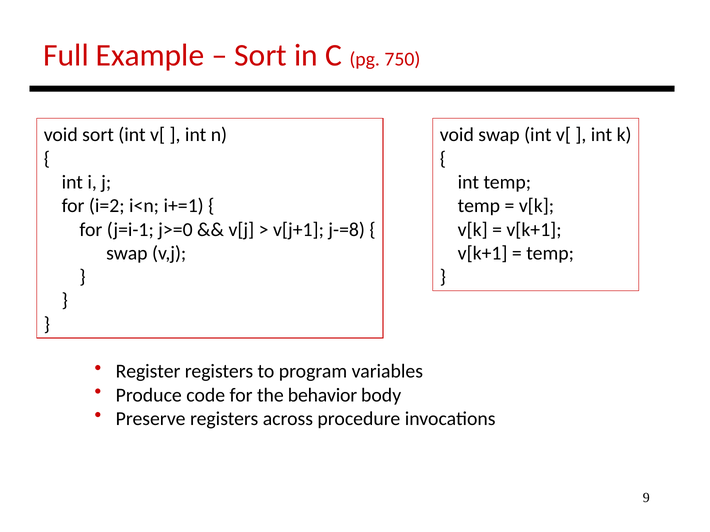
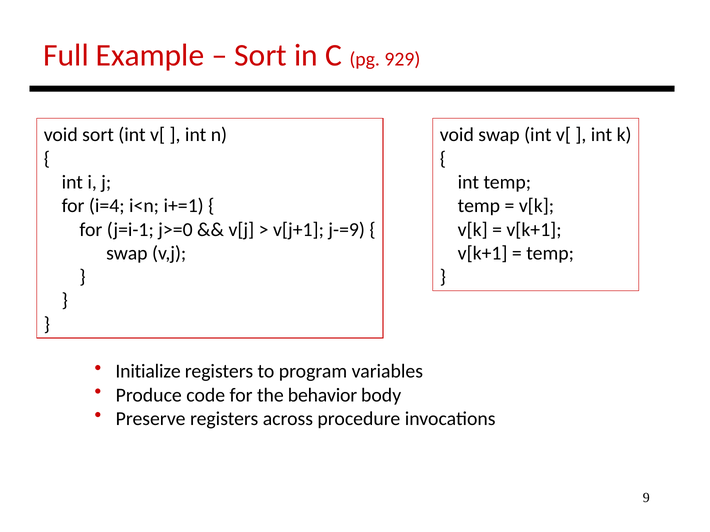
750: 750 -> 929
i=2: i=2 -> i=4
j-=8: j-=8 -> j-=9
Register: Register -> Initialize
